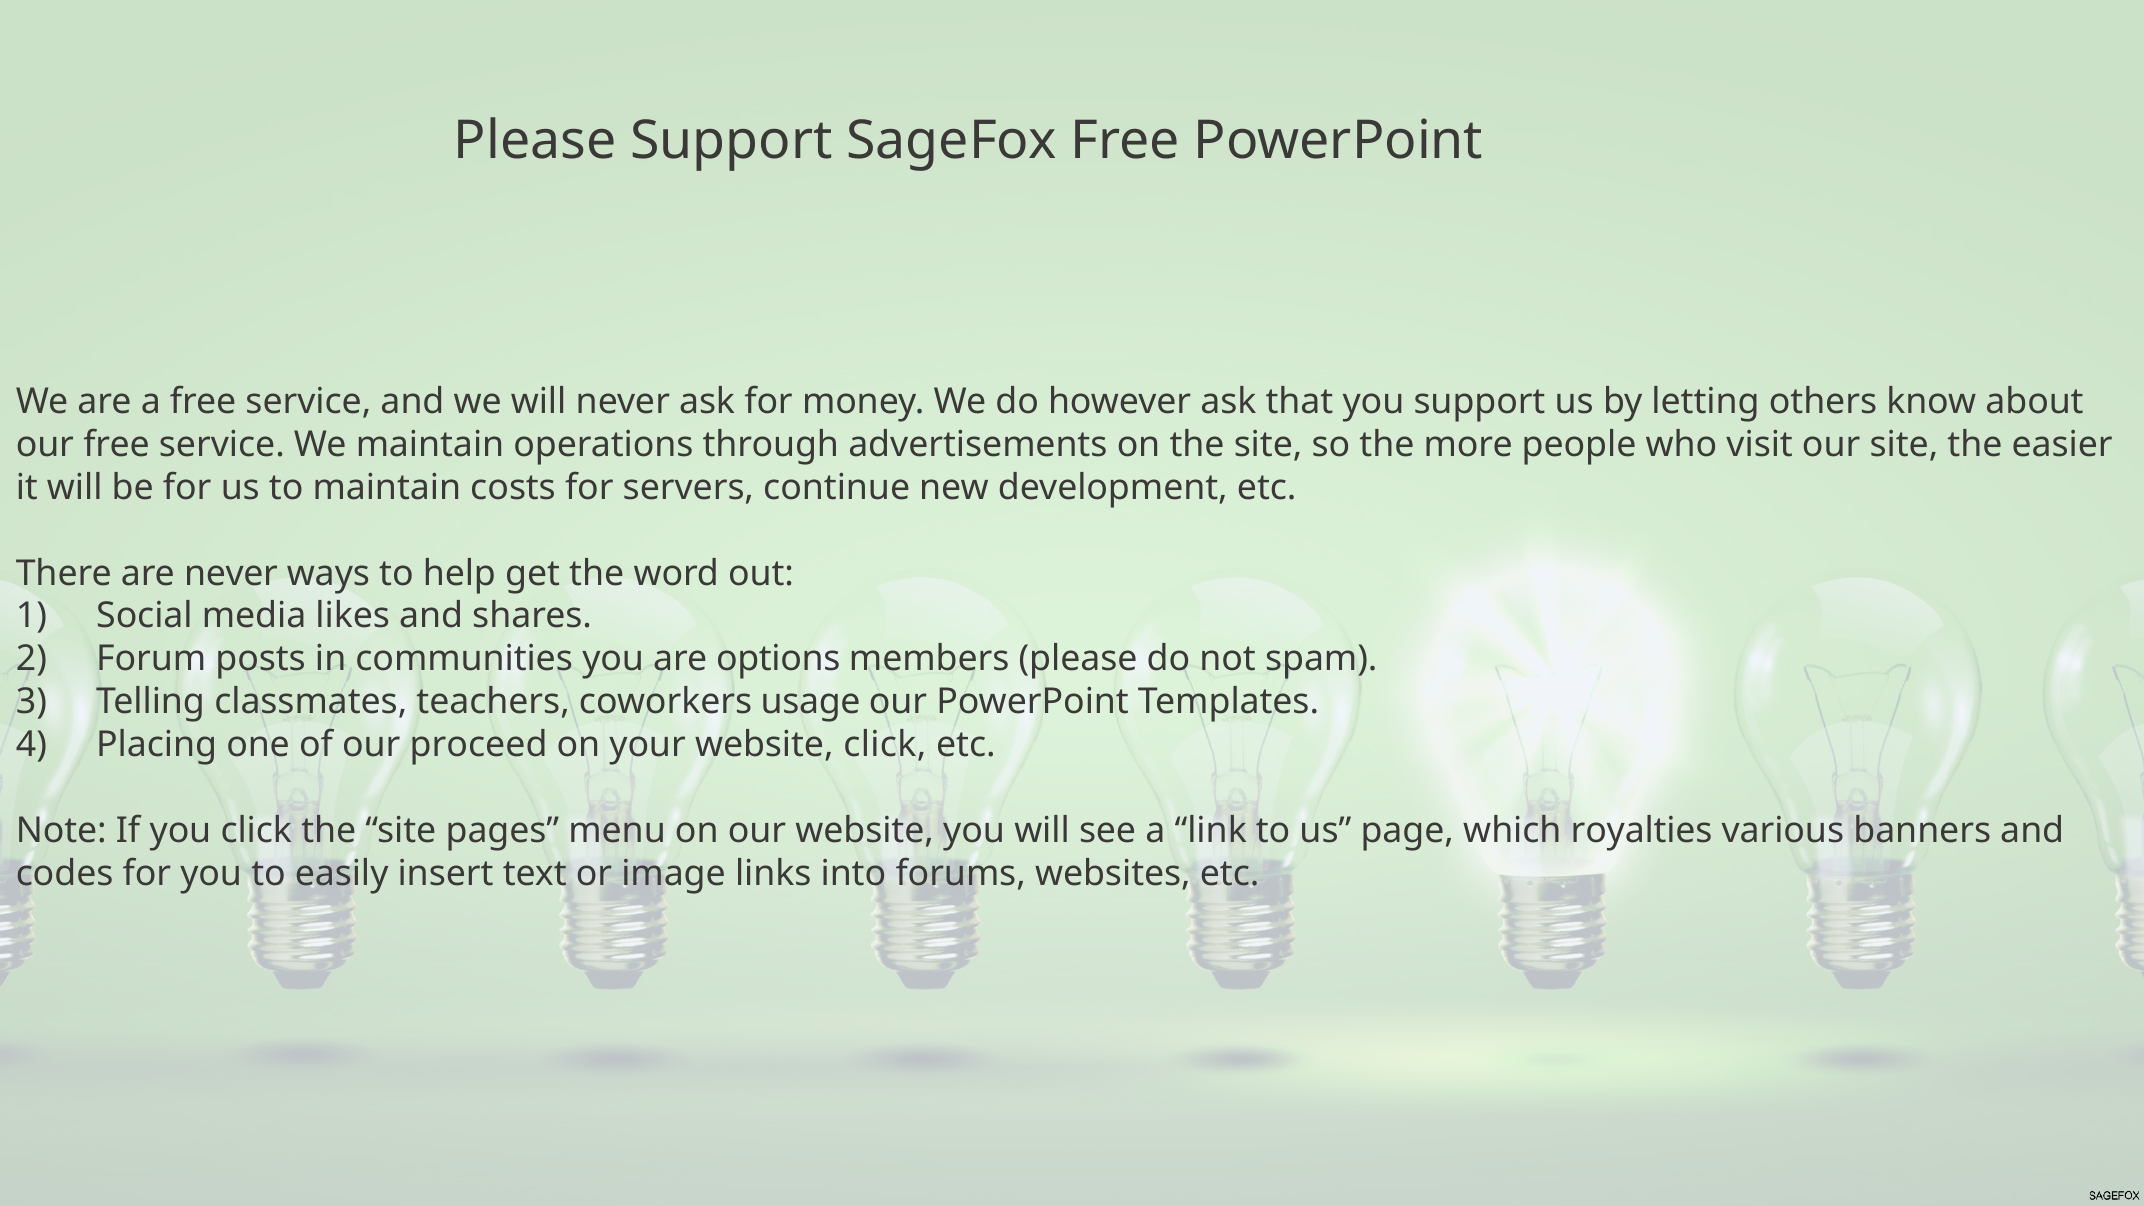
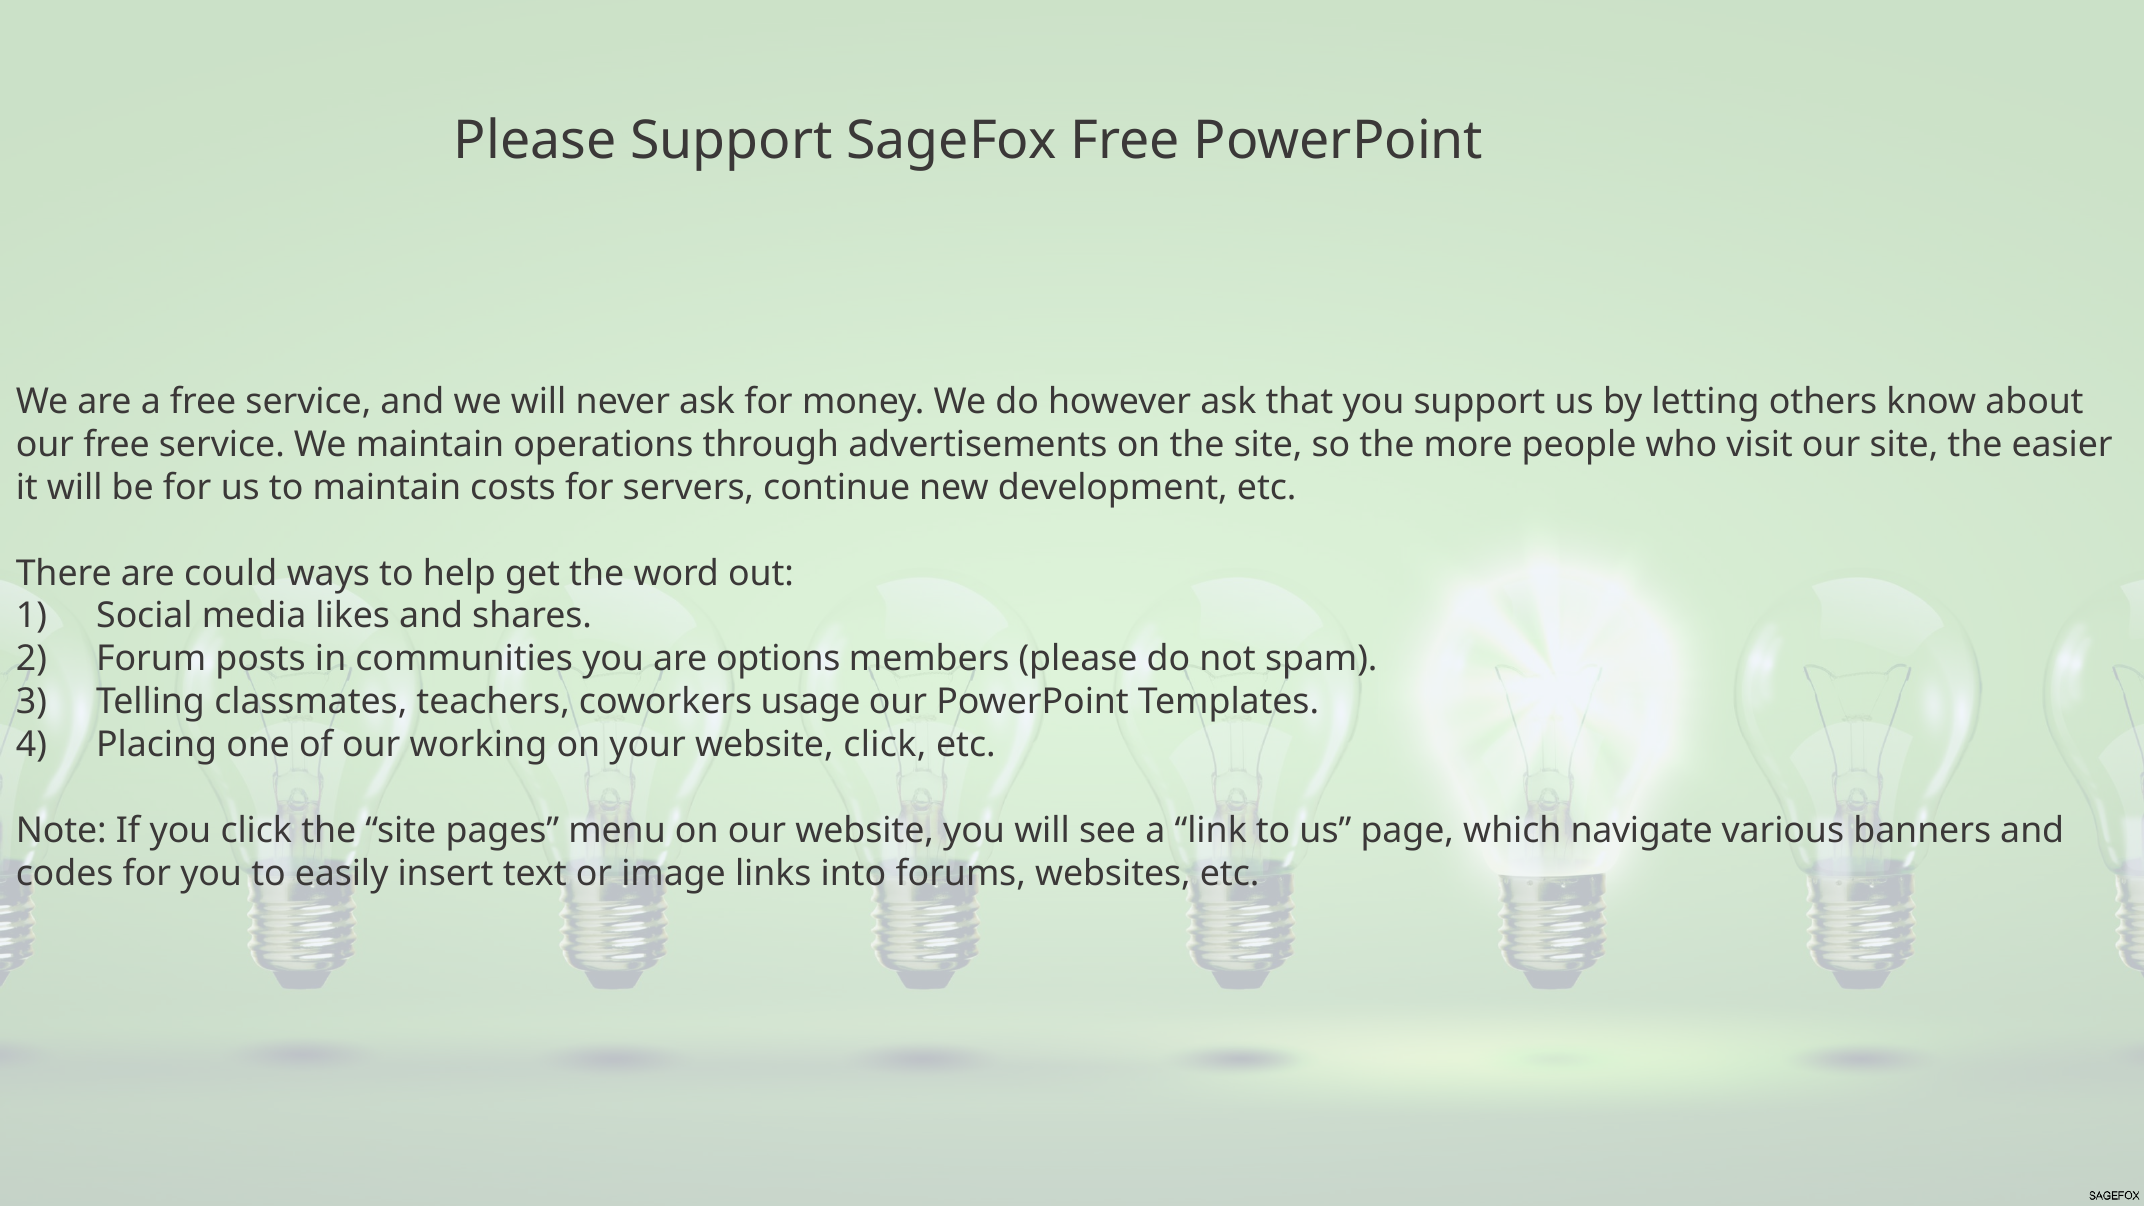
are never: never -> could
proceed: proceed -> working
royalties: royalties -> navigate
